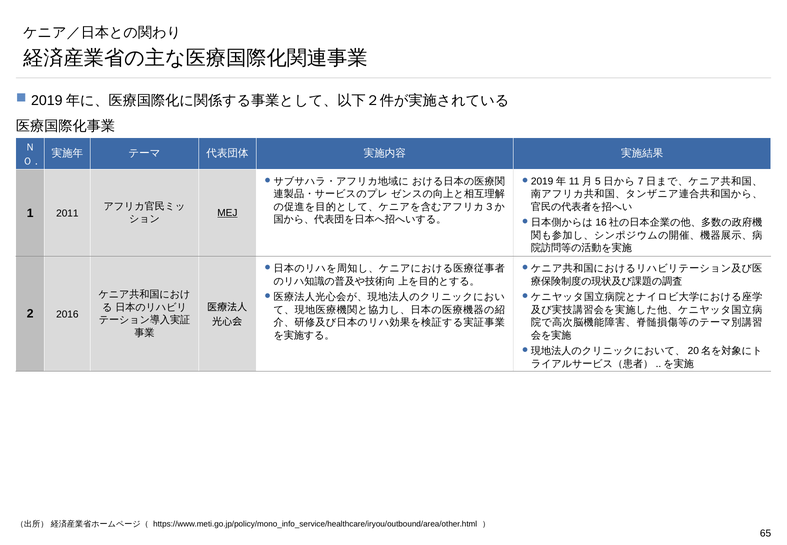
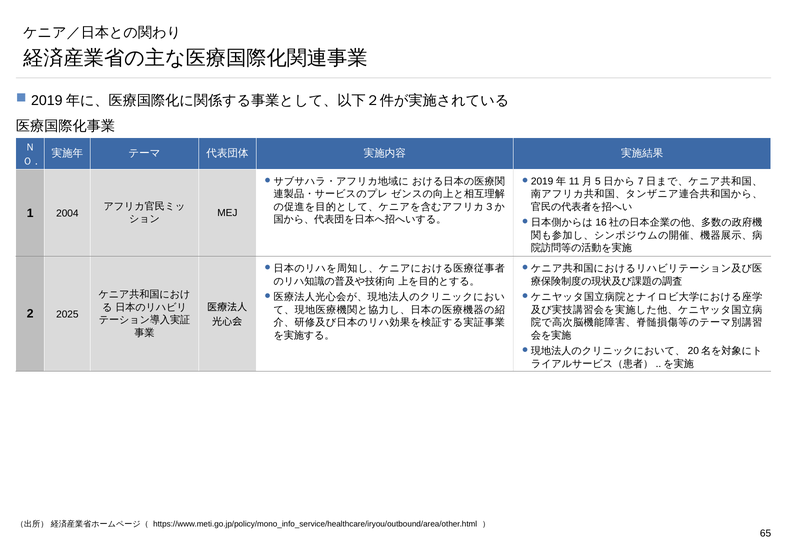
2011: 2011 -> 2004
MEJ underline: present -> none
2016: 2016 -> 2025
